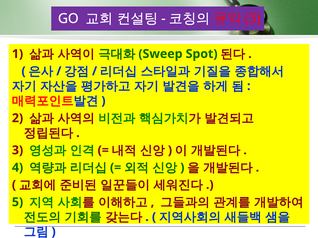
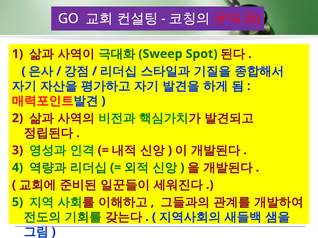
3 at (253, 19): 3 -> 6
